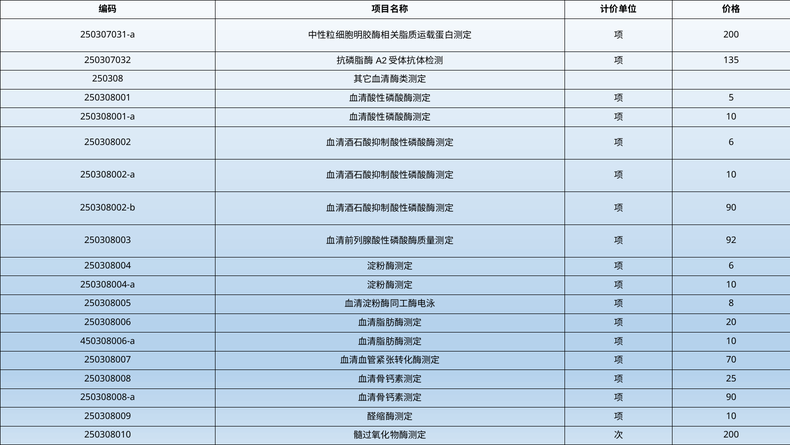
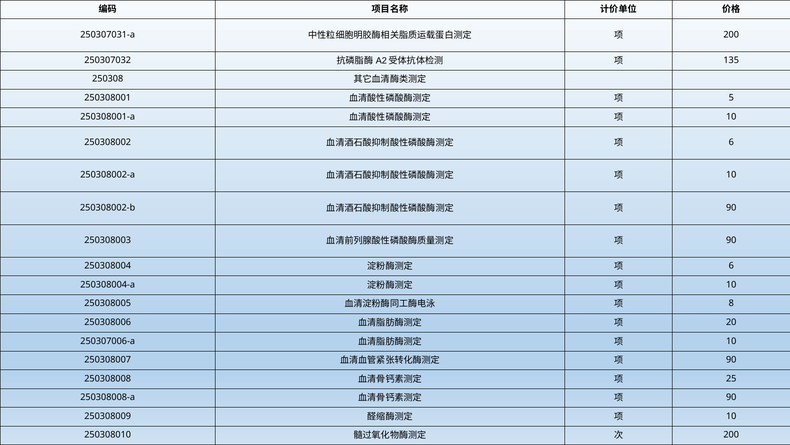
92 at (731, 240): 92 -> 90
450308006-a: 450308006-a -> 250307006-a
70 at (731, 359): 70 -> 90
